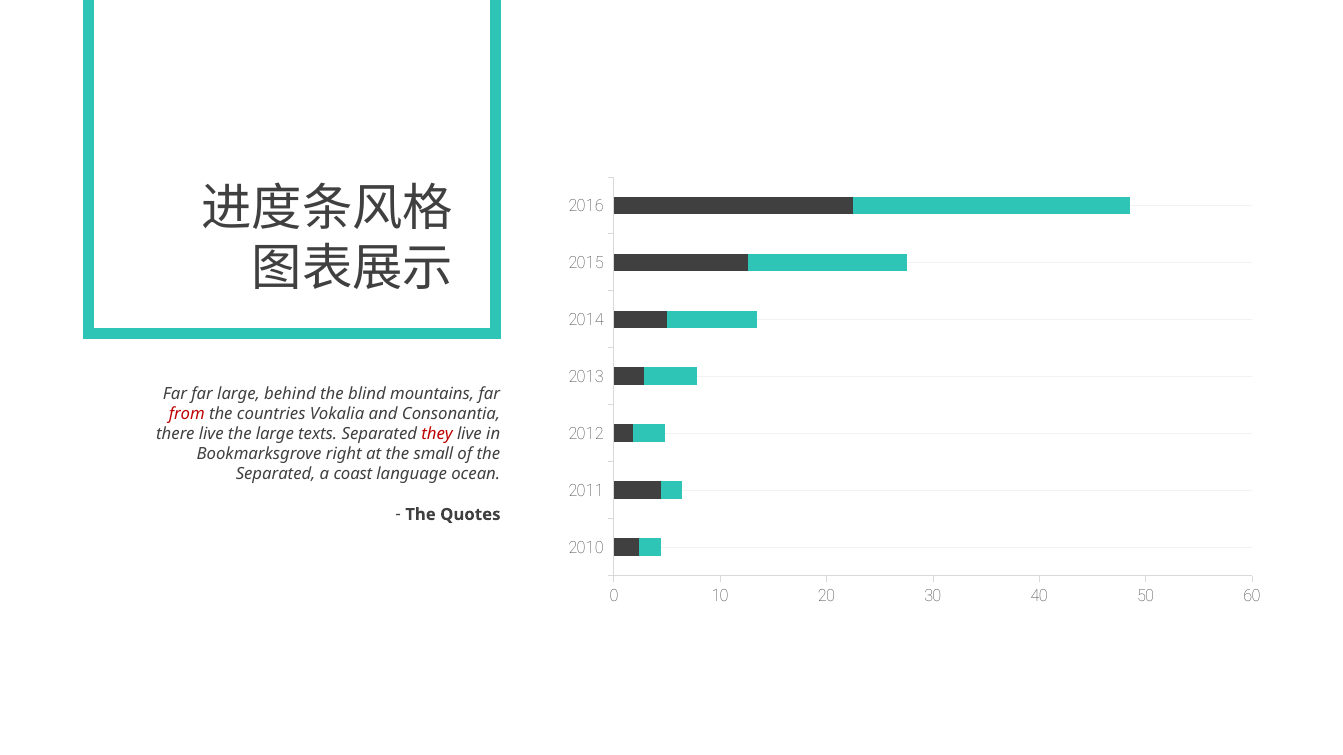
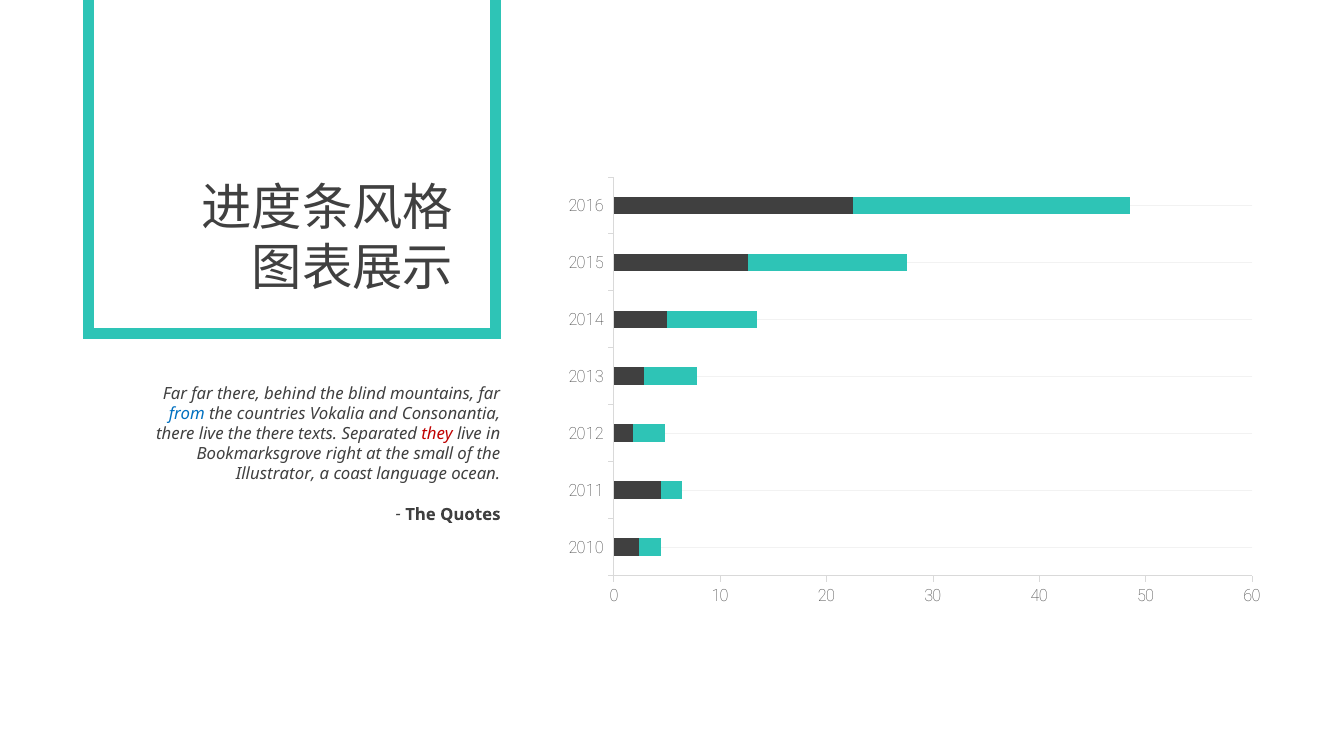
far large: large -> there
from colour: red -> blue
the large: large -> there
Separated at (276, 474): Separated -> Illustrator
